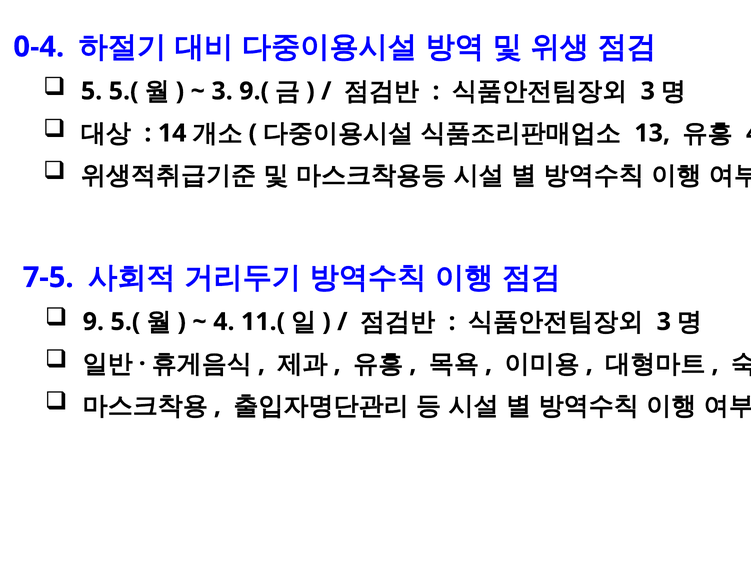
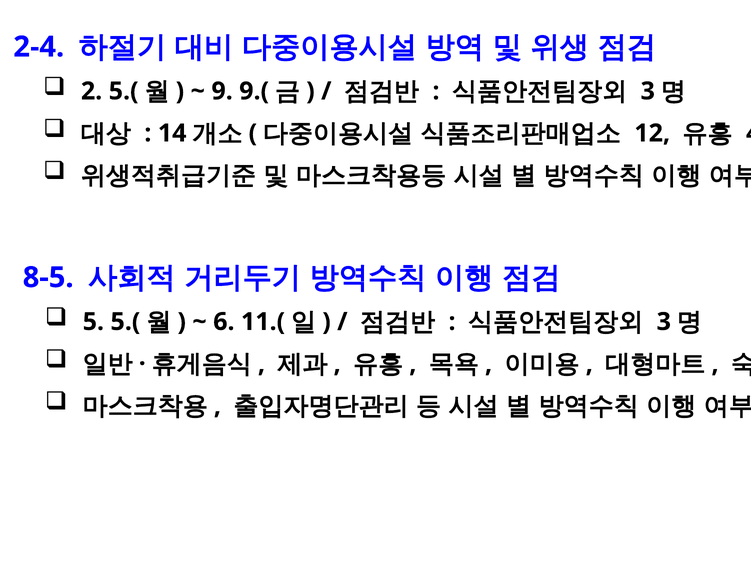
0-4: 0-4 -> 2-4
5: 5 -> 2
3 at (222, 91): 3 -> 9
13: 13 -> 12
7-5: 7-5 -> 8-5
9: 9 -> 5
4 at (224, 322): 4 -> 6
